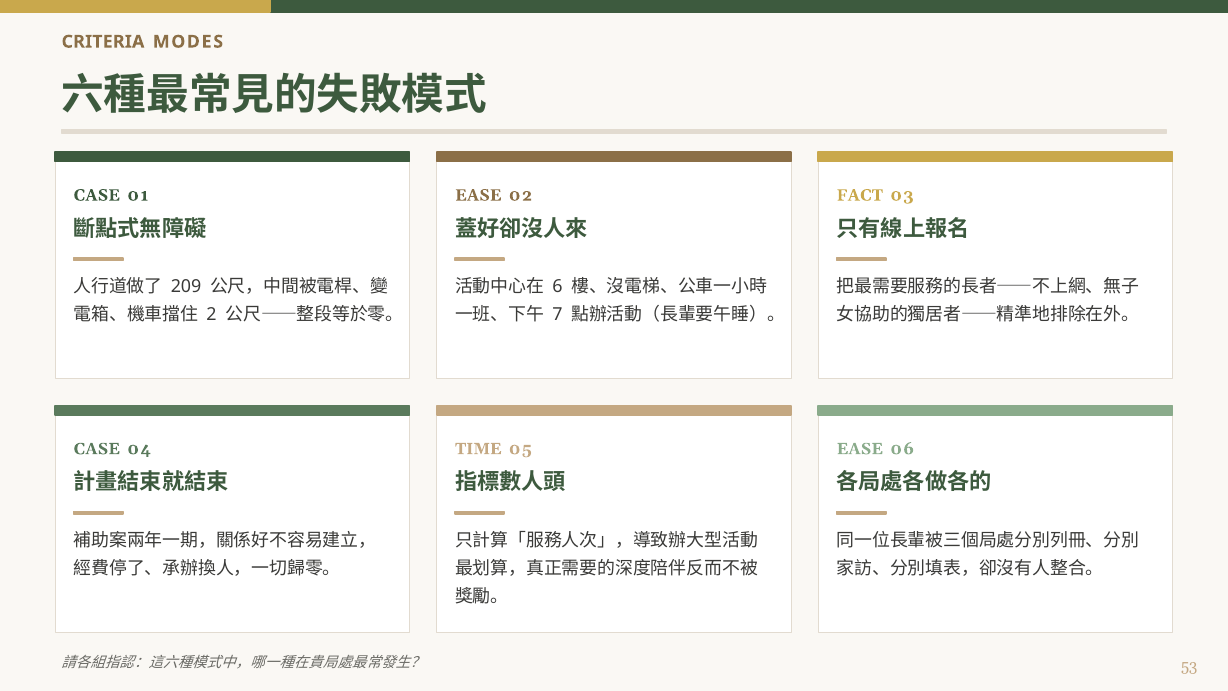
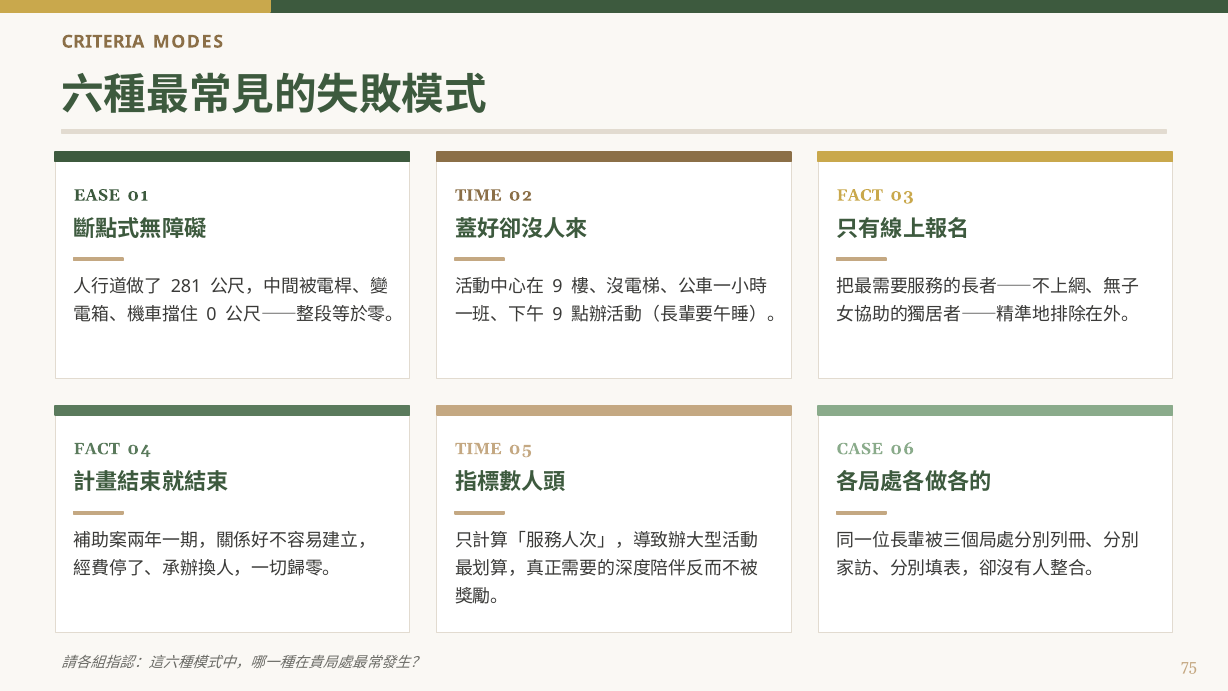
CASE at (97, 195): CASE -> EASE
EASE at (478, 195): EASE -> TIME
209: 209 -> 281
6 at (557, 287): 6 -> 9
2: 2 -> 0
7 at (557, 315): 7 -> 9
CASE at (97, 449): CASE -> FACT
EASE at (860, 449): EASE -> CASE
53: 53 -> 75
